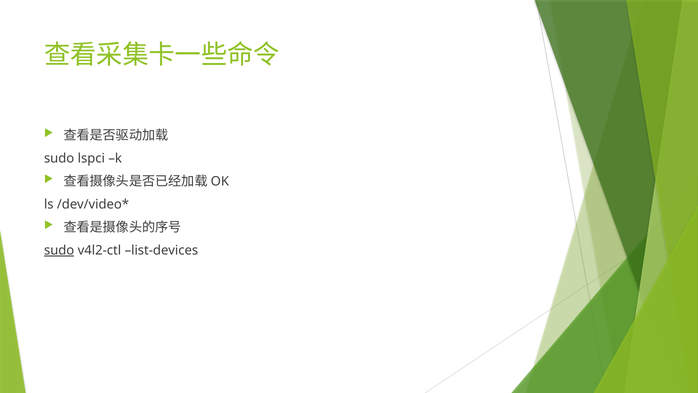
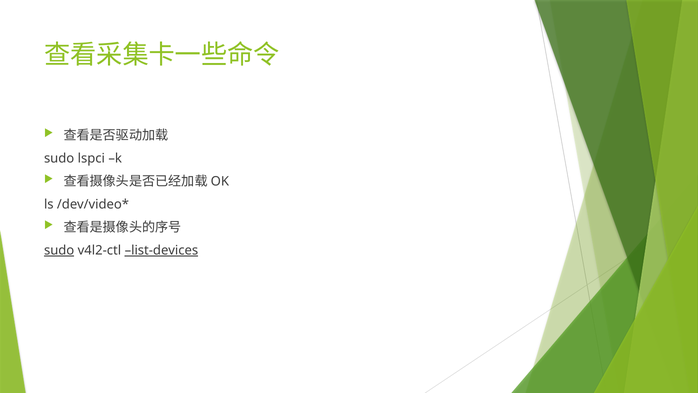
list-devices underline: none -> present
